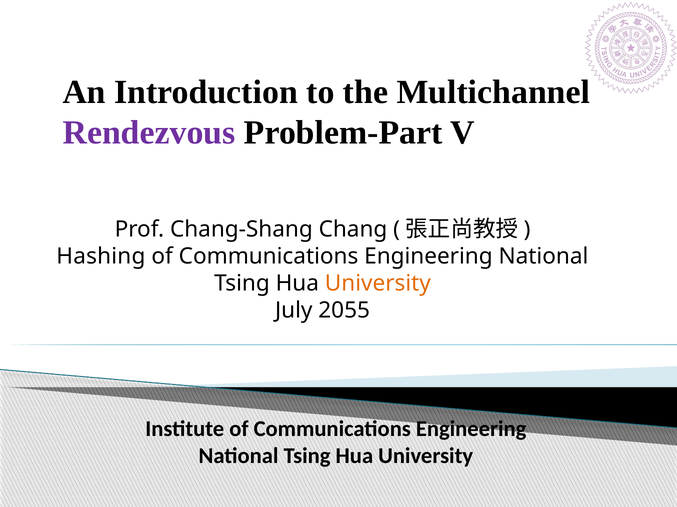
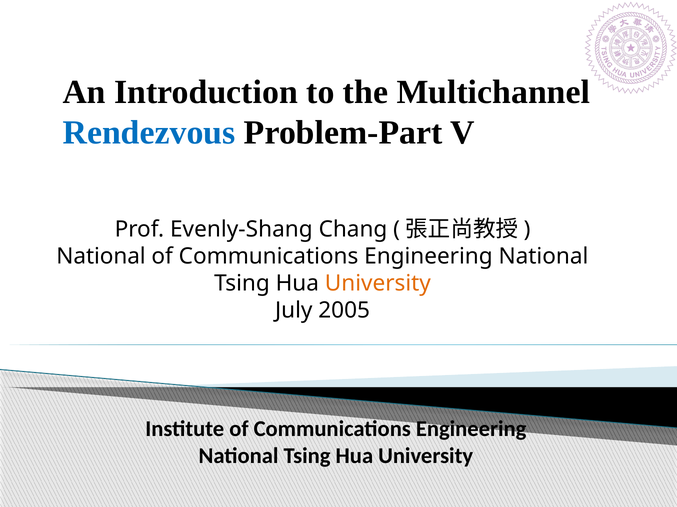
Rendezvous colour: purple -> blue
Chang-Shang: Chang-Shang -> Evenly-Shang
Hashing at (101, 257): Hashing -> National
2055: 2055 -> 2005
